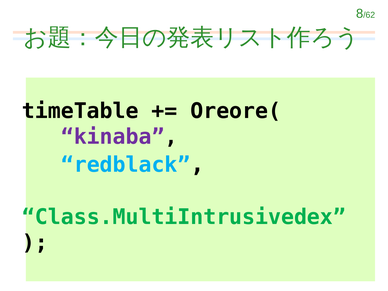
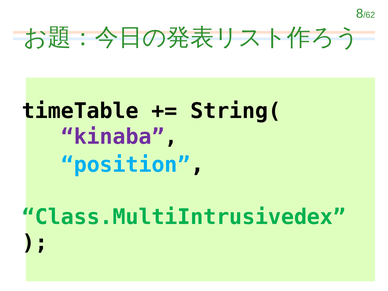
Oreore(: Oreore( -> String(
redblack: redblack -> position
